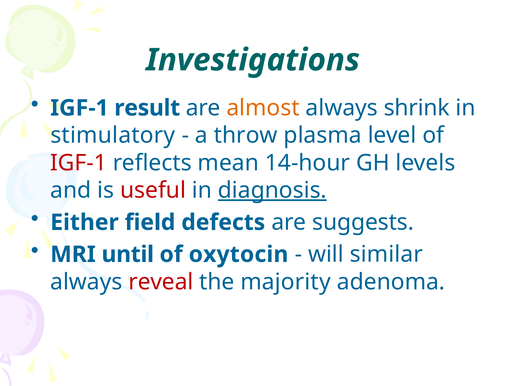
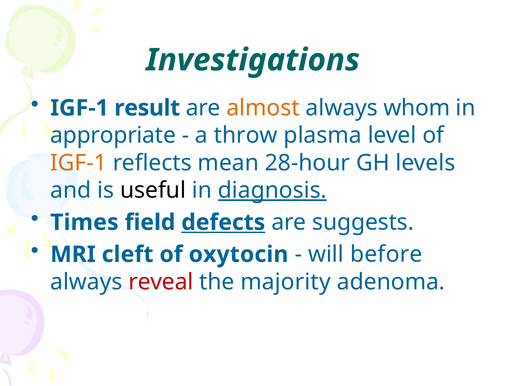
shrink: shrink -> whom
stimulatory: stimulatory -> appropriate
IGF-1 at (79, 163) colour: red -> orange
14-hour: 14-hour -> 28-hour
useful colour: red -> black
Either: Either -> Times
defects underline: none -> present
until: until -> cleft
similar: similar -> before
